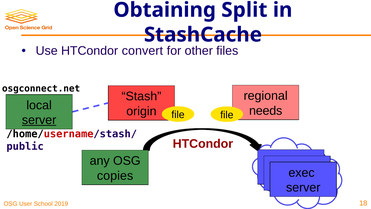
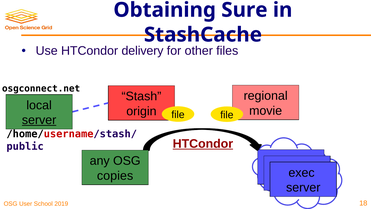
Split: Split -> Sure
convert: convert -> delivery
needs: needs -> movie
HTCondor at (203, 144) underline: none -> present
